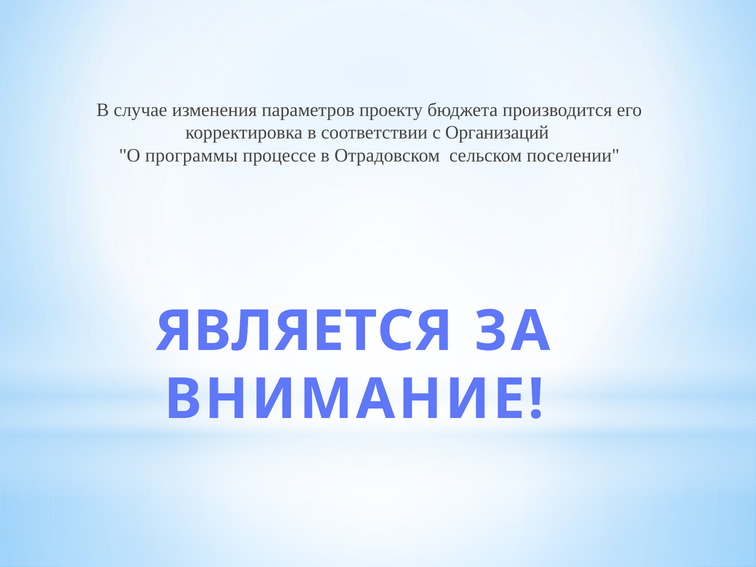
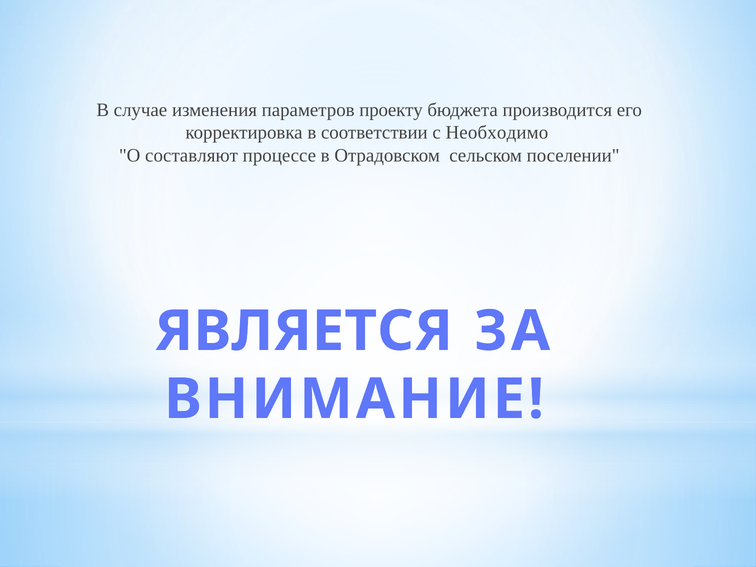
Организаций: Организаций -> Необходимо
программы: программы -> составляют
